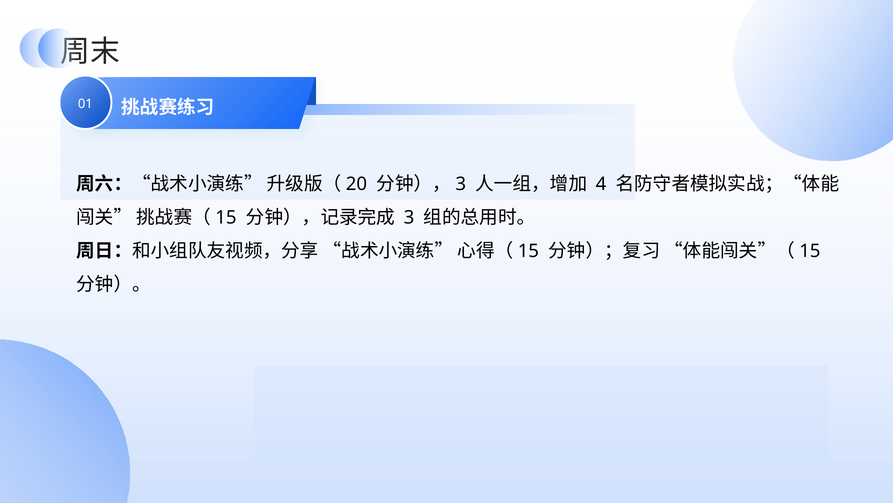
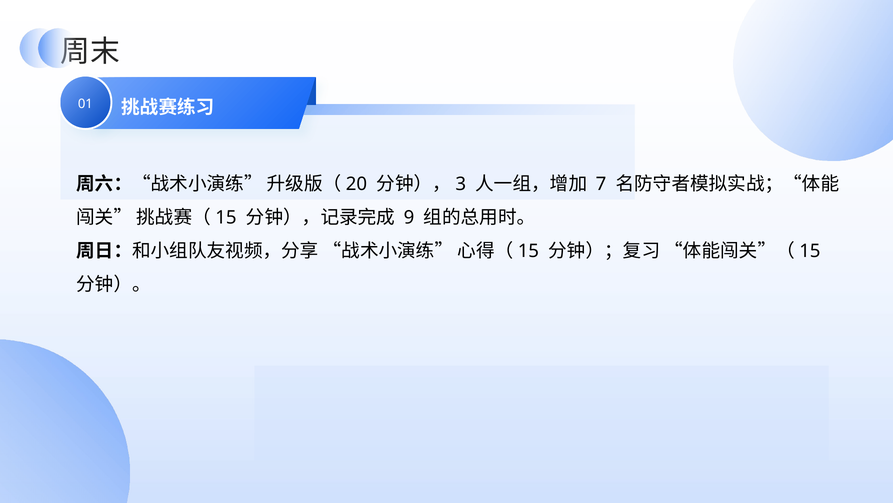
4: 4 -> 7
3 at (409, 217): 3 -> 9
